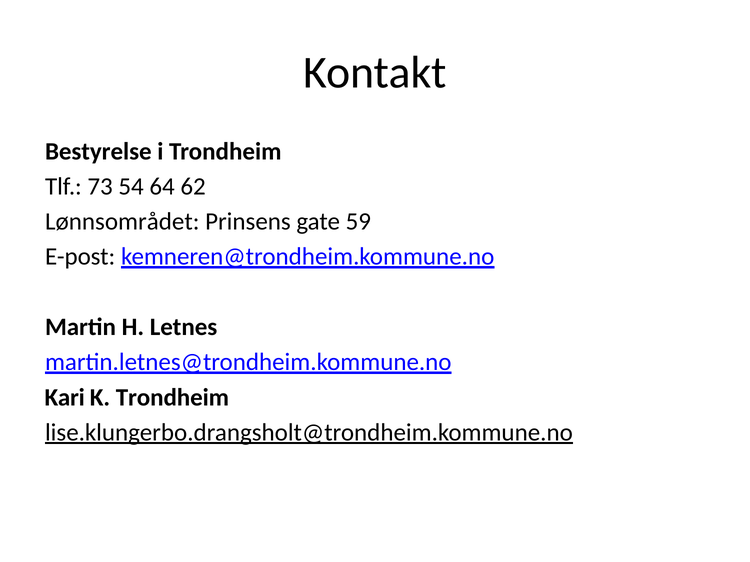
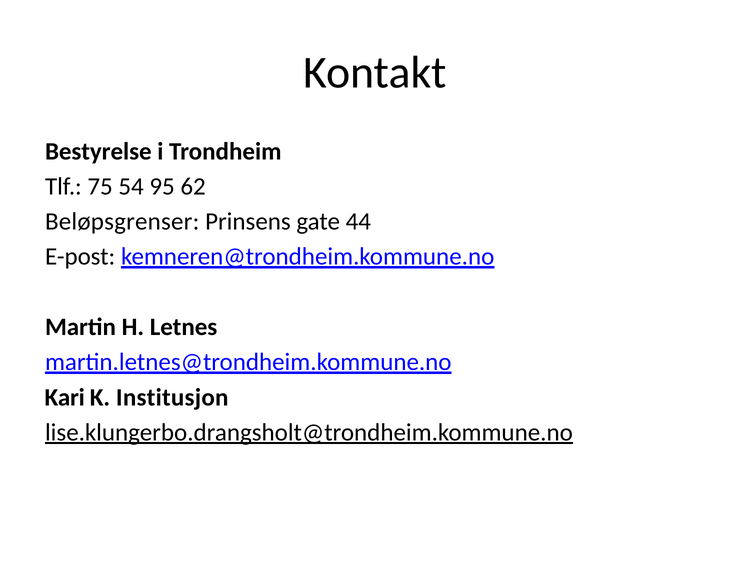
73: 73 -> 75
64: 64 -> 95
Lønnsområdet: Lønnsområdet -> Beløpsgrenser
59: 59 -> 44
K Trondheim: Trondheim -> Institusjon
